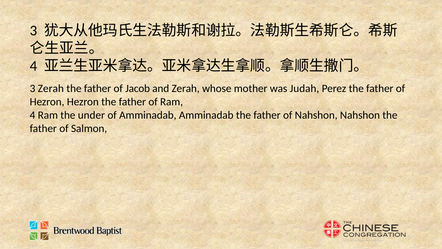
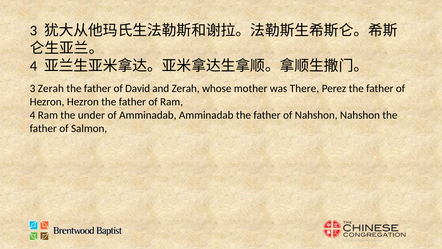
Jacob: Jacob -> David
Judah: Judah -> There
